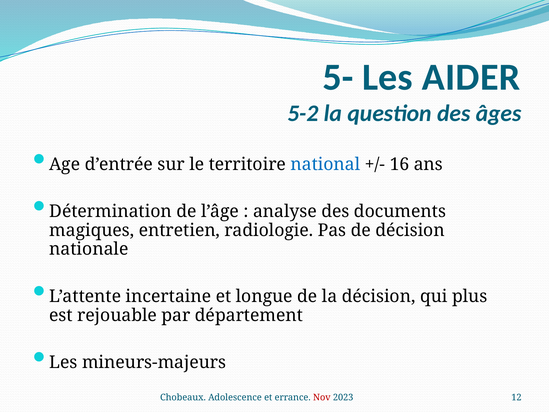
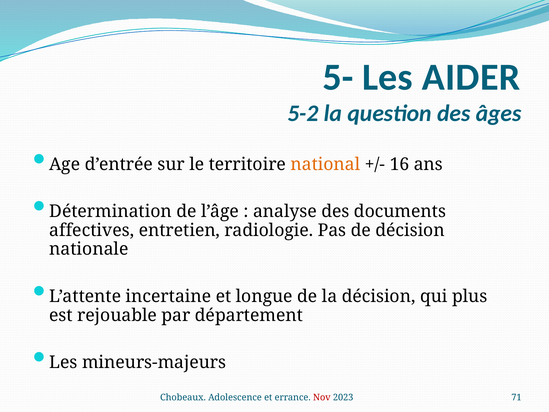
national colour: blue -> orange
magiques: magiques -> affectives
12: 12 -> 71
